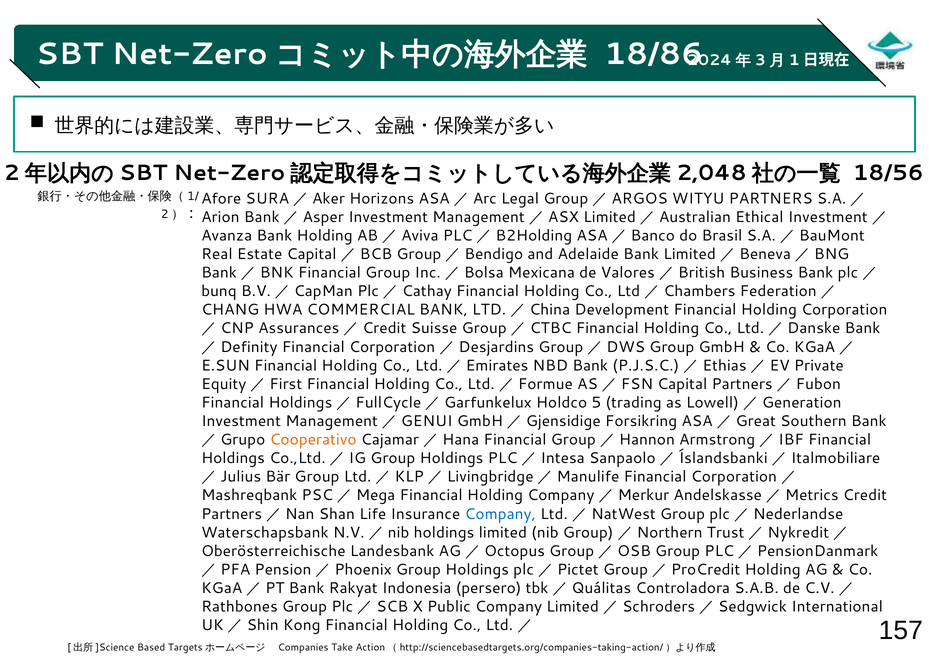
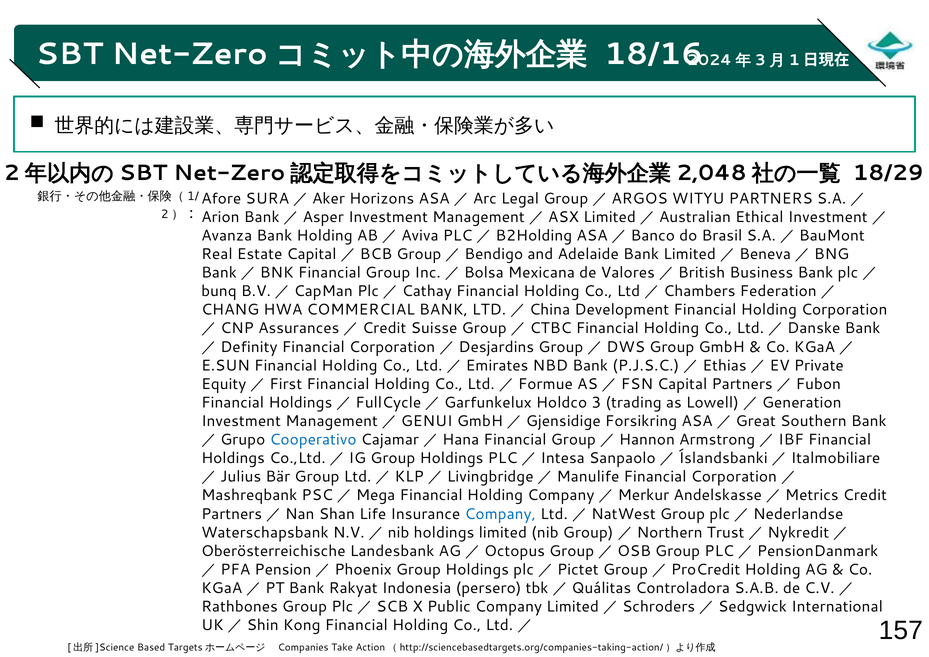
18/86: 18/86 -> 18/16
18/56: 18/56 -> 18/29
5: 5 -> 3
Cooperativo colour: orange -> blue
